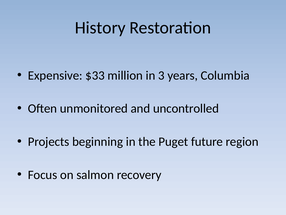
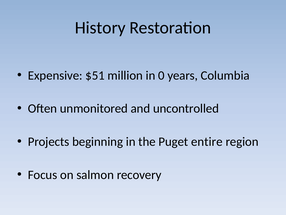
$33: $33 -> $51
3: 3 -> 0
future: future -> entire
